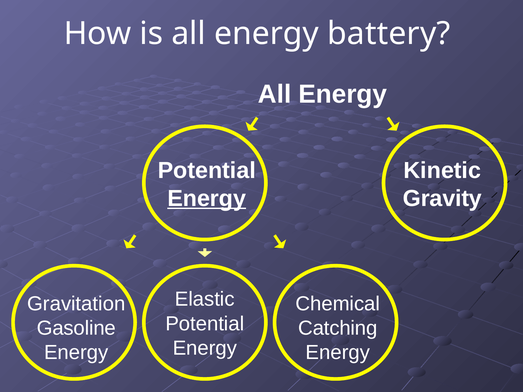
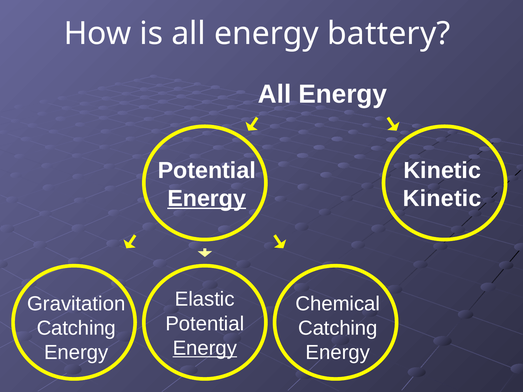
Gravity at (442, 199): Gravity -> Kinetic
Gasoline at (76, 328): Gasoline -> Catching
Energy at (205, 348) underline: none -> present
